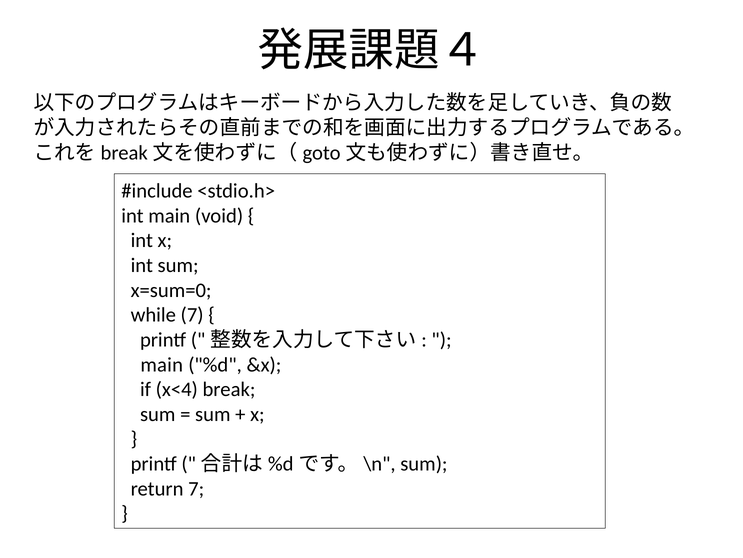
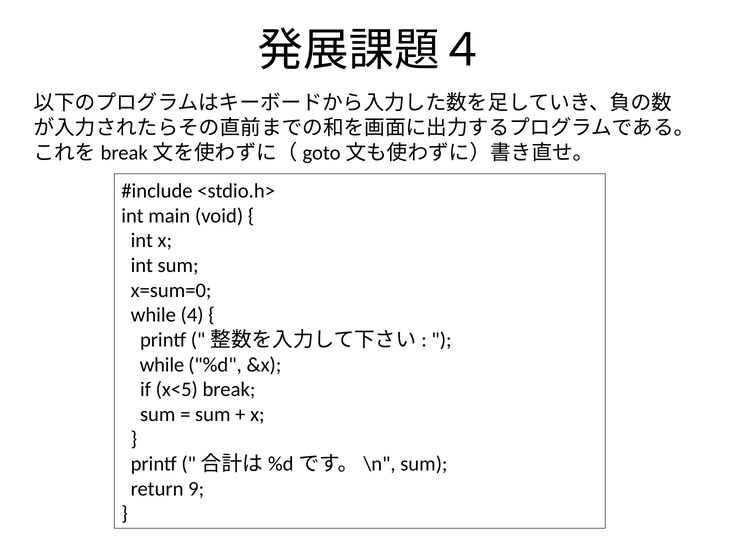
while 7: 7 -> 4
main at (162, 364): main -> while
x<4: x<4 -> x<5
return 7: 7 -> 9
